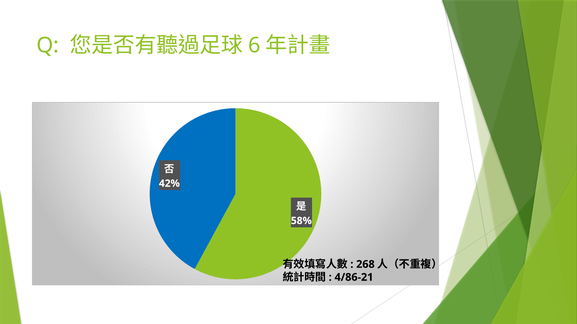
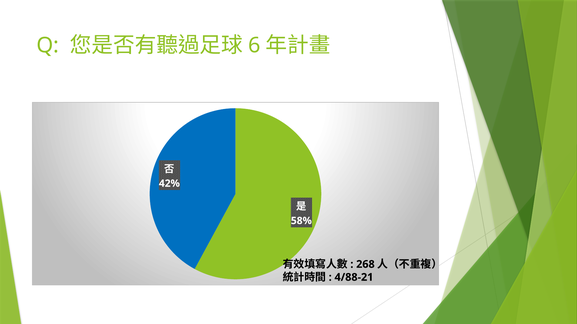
4/86-21: 4/86-21 -> 4/88-21
